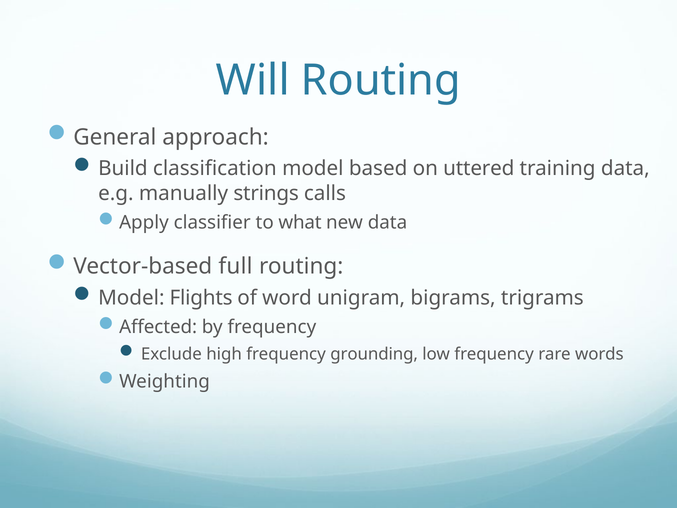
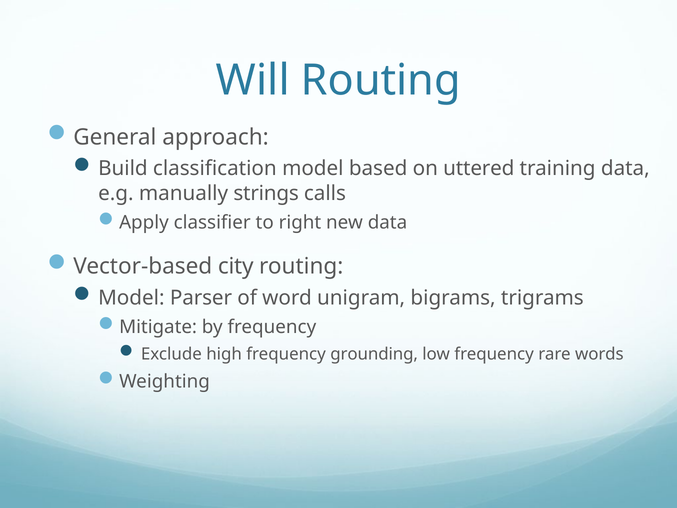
what: what -> right
full: full -> city
Flights: Flights -> Parser
Affected: Affected -> Mitigate
